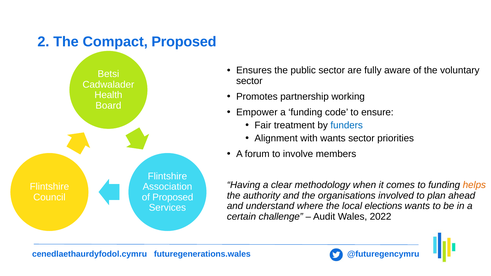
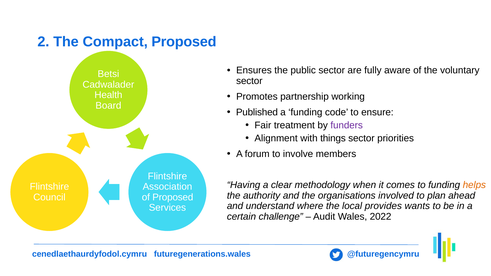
Empower: Empower -> Published
funders colour: blue -> purple
with wants: wants -> things
elections: elections -> provides
